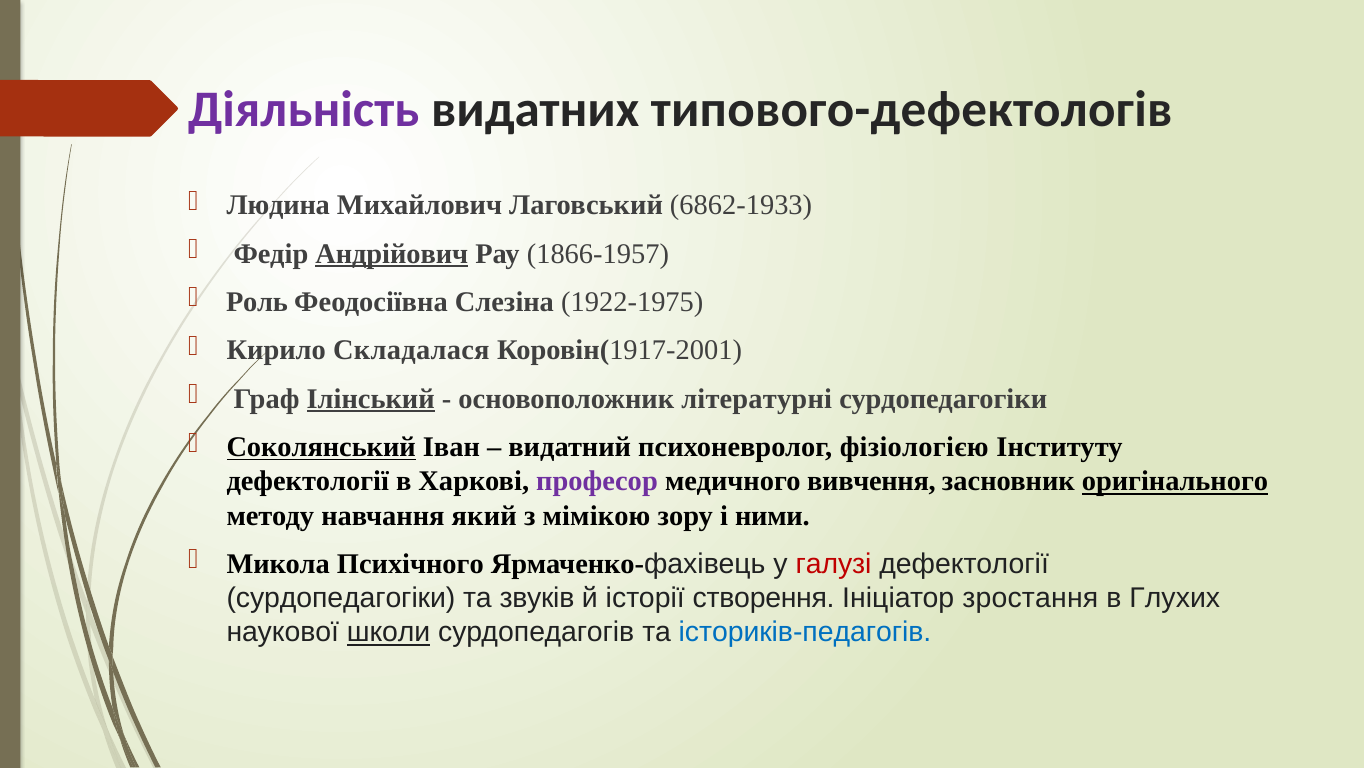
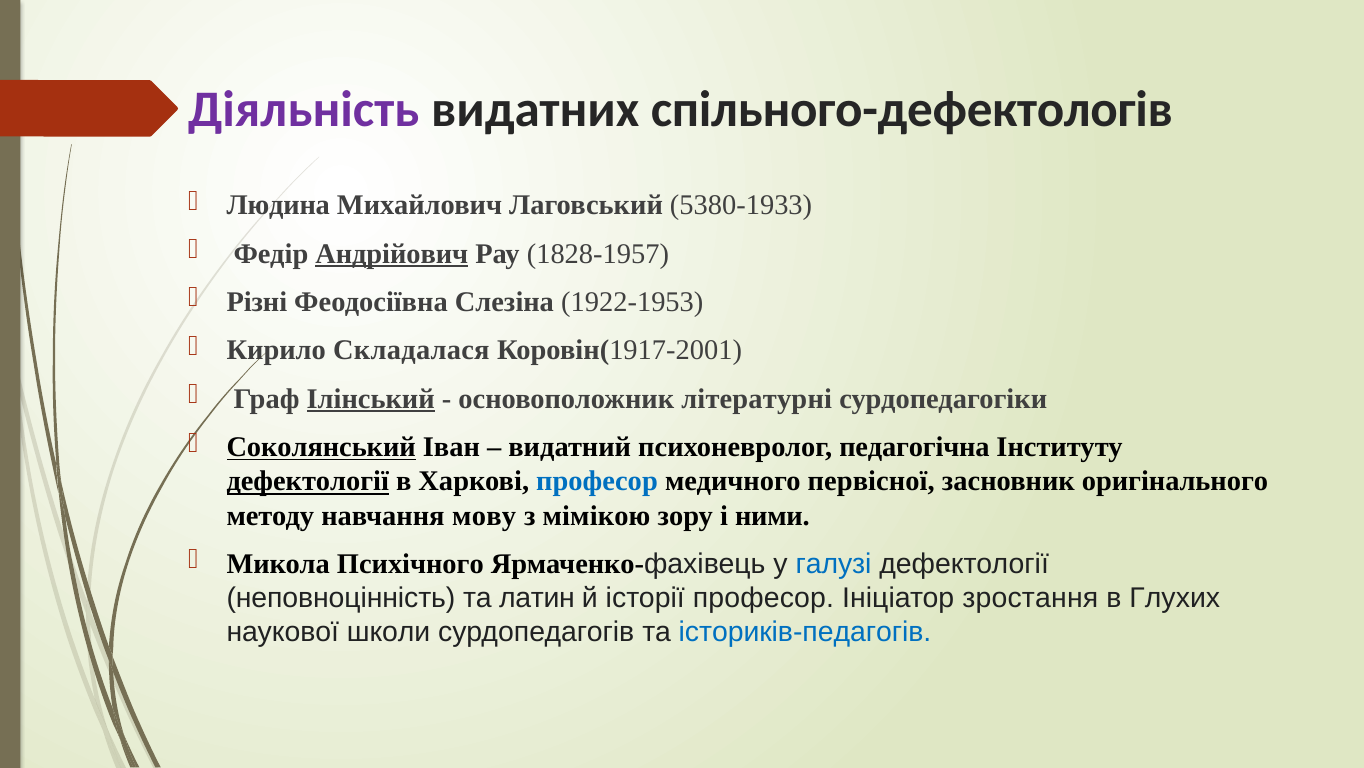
типового-дефектологів: типового-дефектологів -> спільного-дефектологів
6862-1933: 6862-1933 -> 5380-1933
1866-1957: 1866-1957 -> 1828-1957
Роль: Роль -> Різні
1922-1975: 1922-1975 -> 1922-1953
фізіологією: фізіологією -> педагогічна
дефектології at (308, 481) underline: none -> present
професор at (597, 481) colour: purple -> blue
вивчення: вивчення -> первісної
оригінального underline: present -> none
який: який -> мову
галузі colour: red -> blue
сурдопедагогіки at (341, 598): сурдопедагогіки -> неповноцінність
звуків: звуків -> латин
історії створення: створення -> професор
школи underline: present -> none
